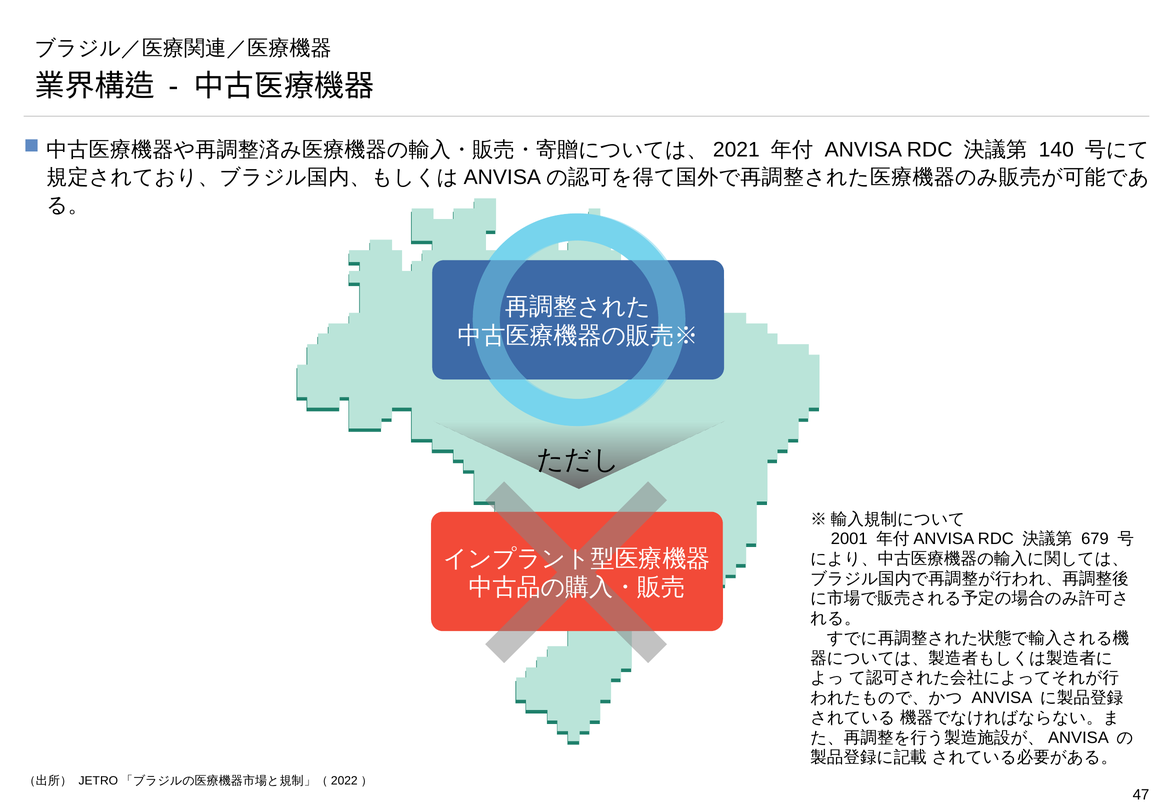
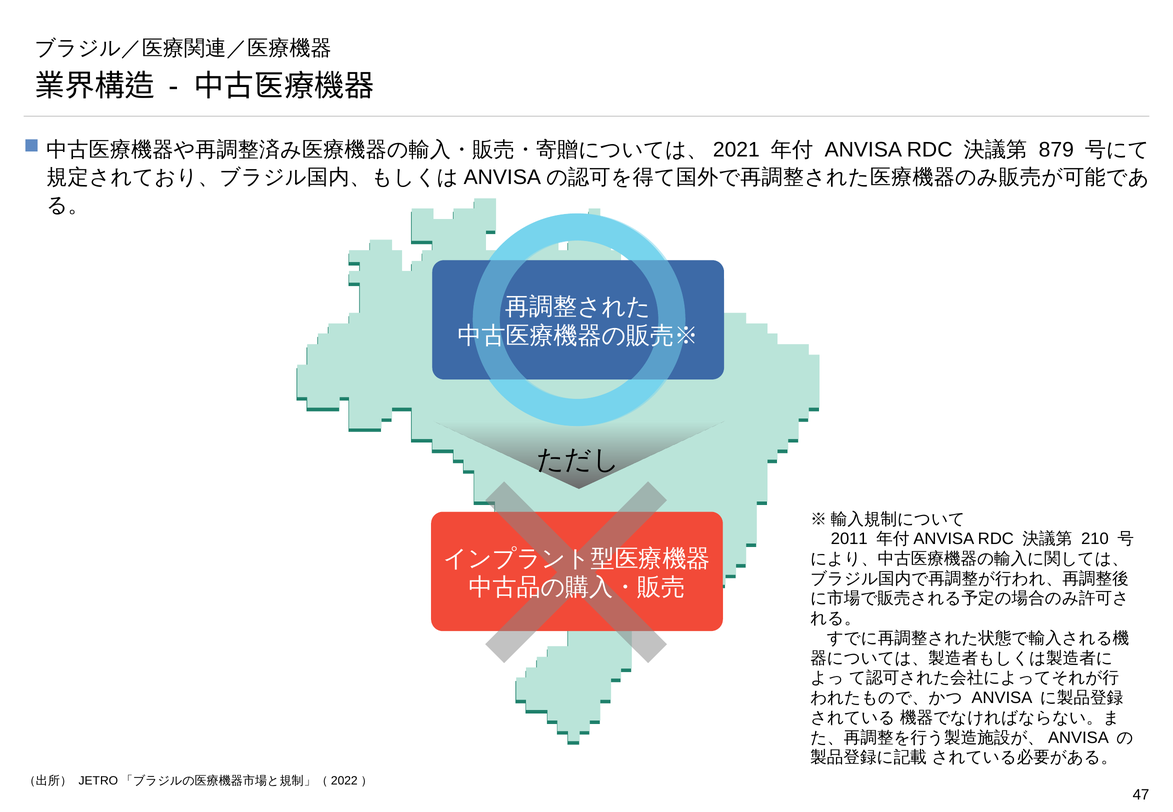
140: 140 -> 879
2001: 2001 -> 2011
679: 679 -> 210
